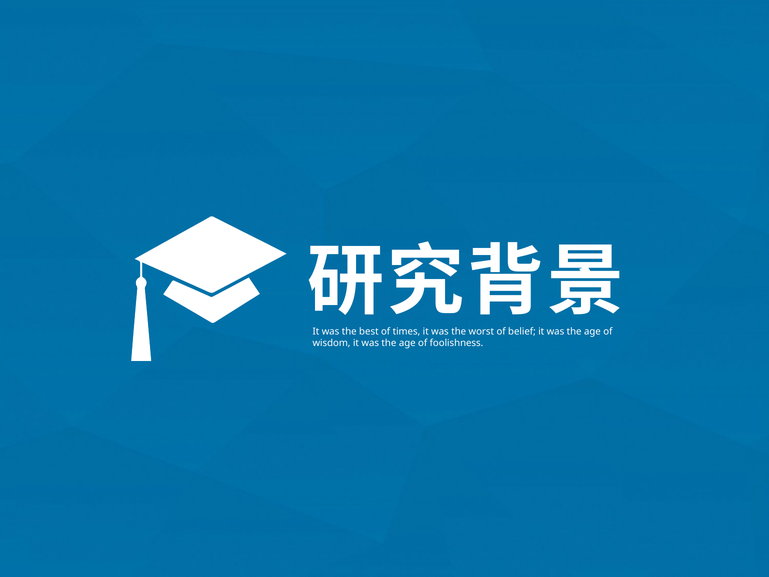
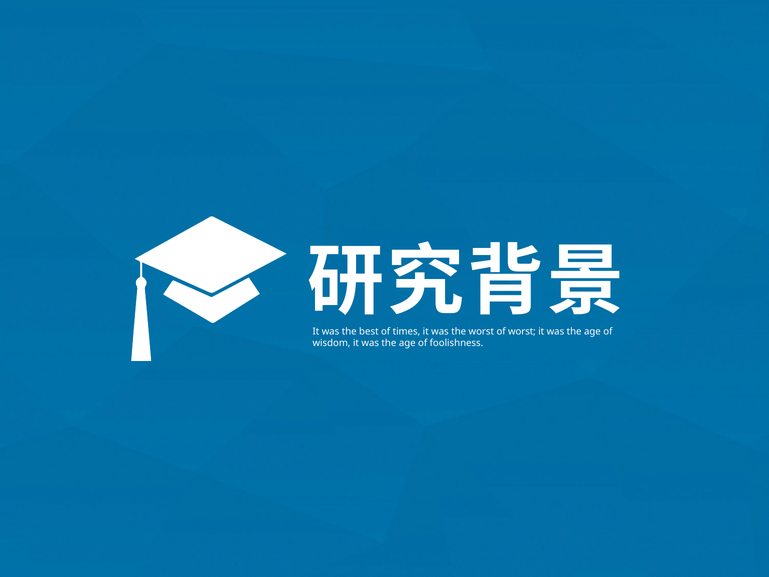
of belief: belief -> worst
